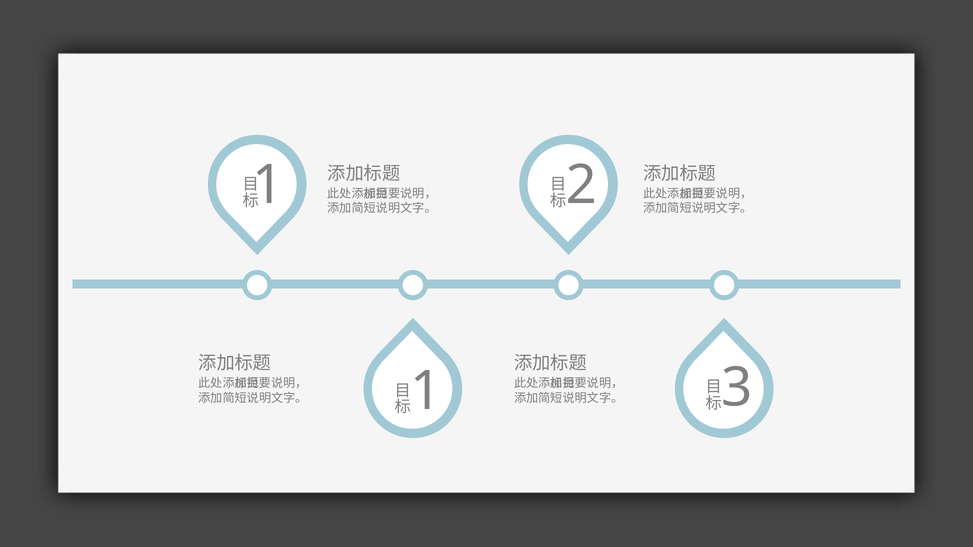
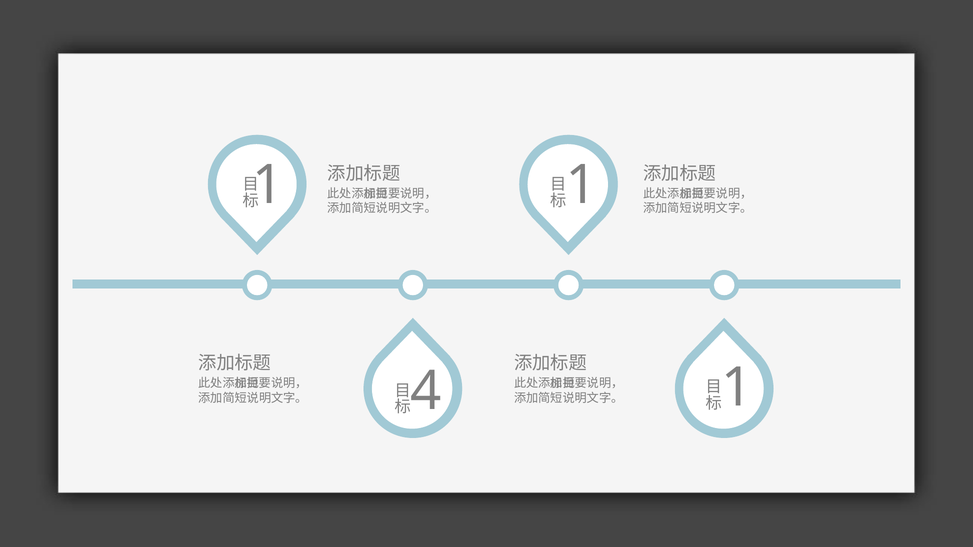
2 at (581, 185): 2 -> 1
3 at (737, 388): 3 -> 1
1 at (426, 392): 1 -> 4
